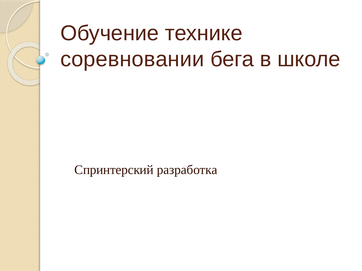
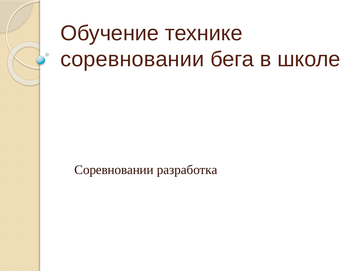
Спринтерский at (114, 170): Спринтерский -> Соревновании
